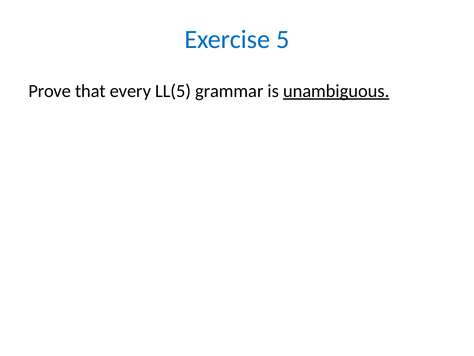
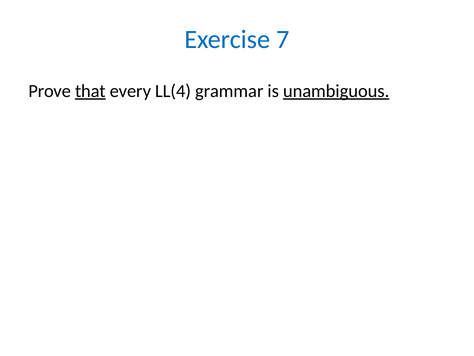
5: 5 -> 7
that underline: none -> present
LL(5: LL(5 -> LL(4
